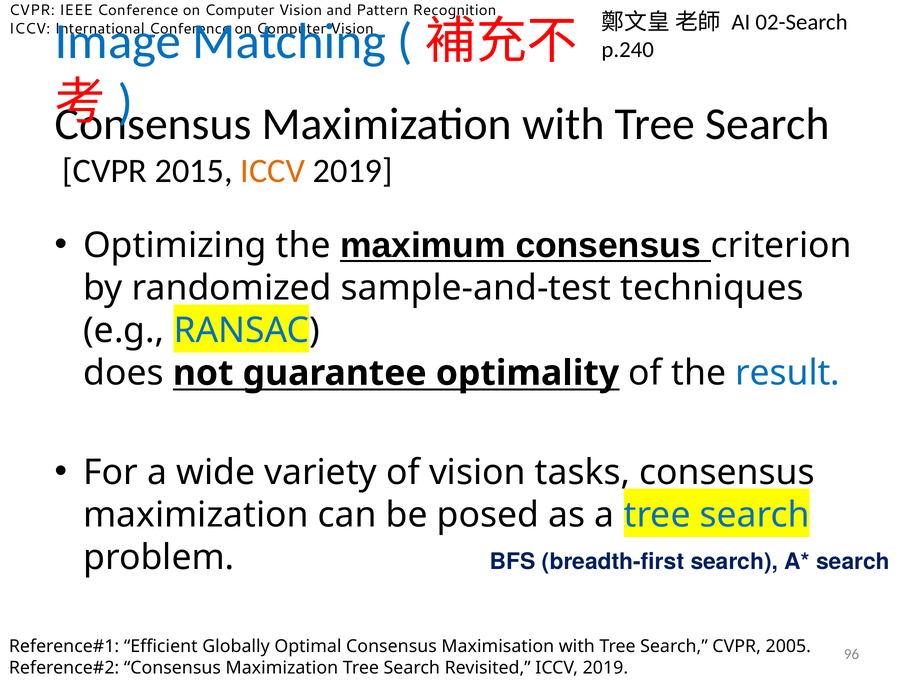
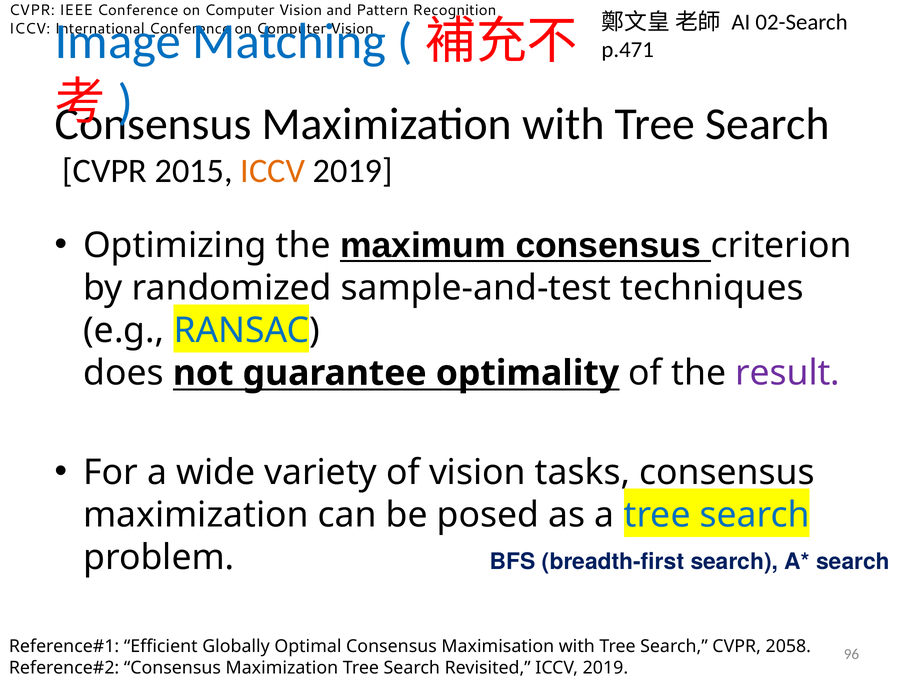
p.240: p.240 -> p.471
result colour: blue -> purple
2005: 2005 -> 2058
